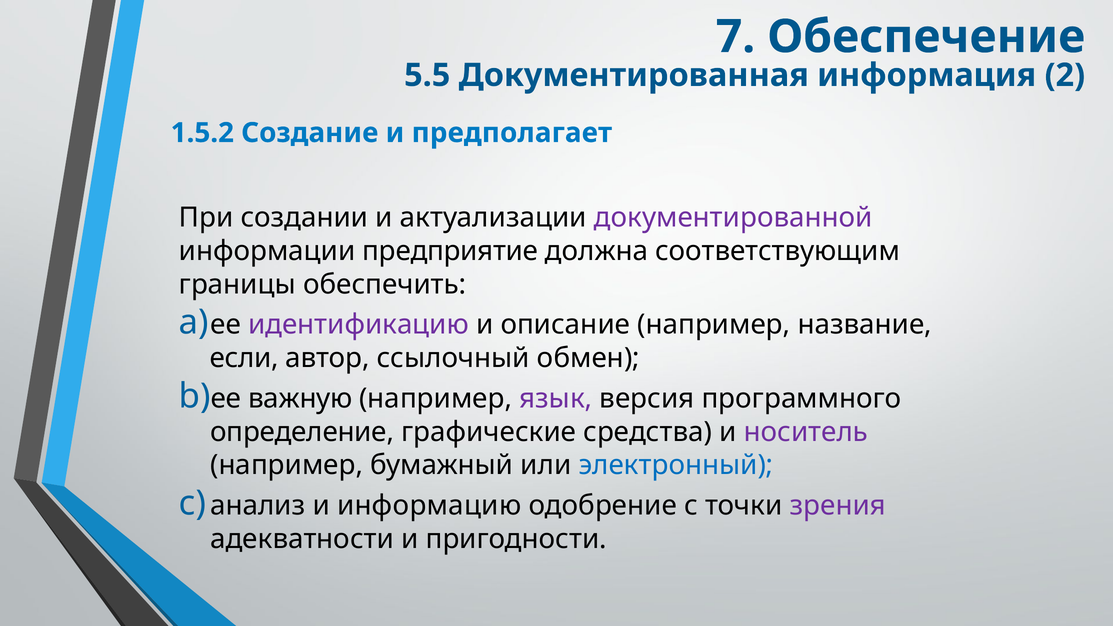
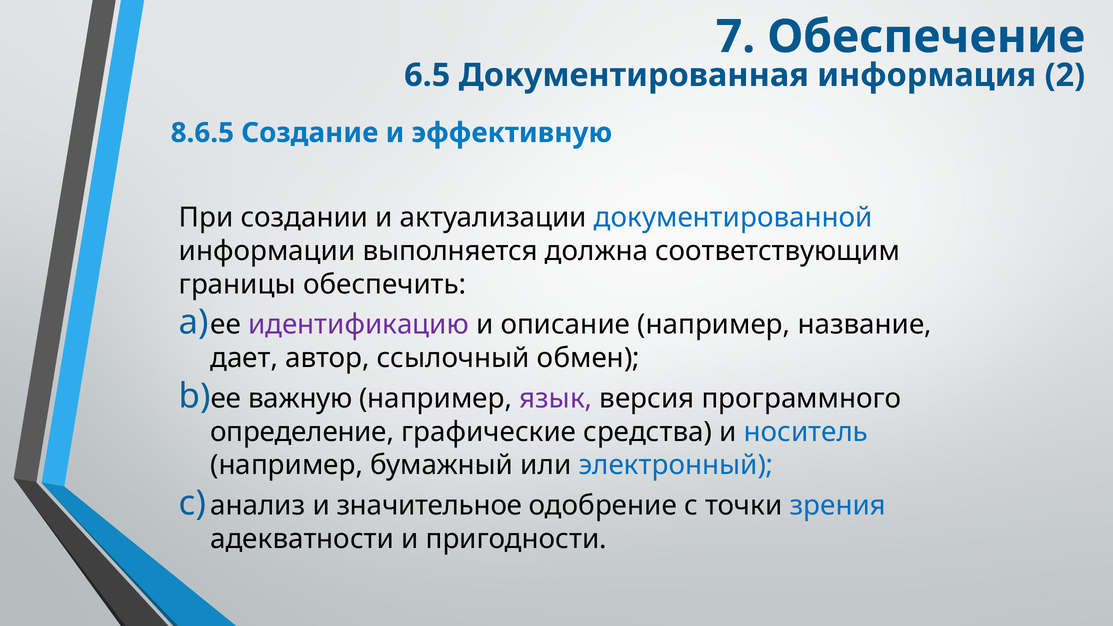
5.5: 5.5 -> 6.5
1.5.2: 1.5.2 -> 8.6.5
предполагает: предполагает -> эффективную
документированной colour: purple -> blue
предприятие: предприятие -> выполняется
если: если -> дает
носитель colour: purple -> blue
информацию: информацию -> значительное
зрения colour: purple -> blue
